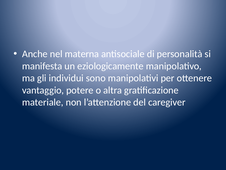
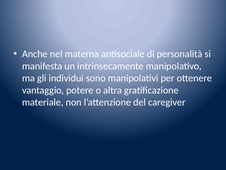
eziologicamente: eziologicamente -> intrinsecamente
